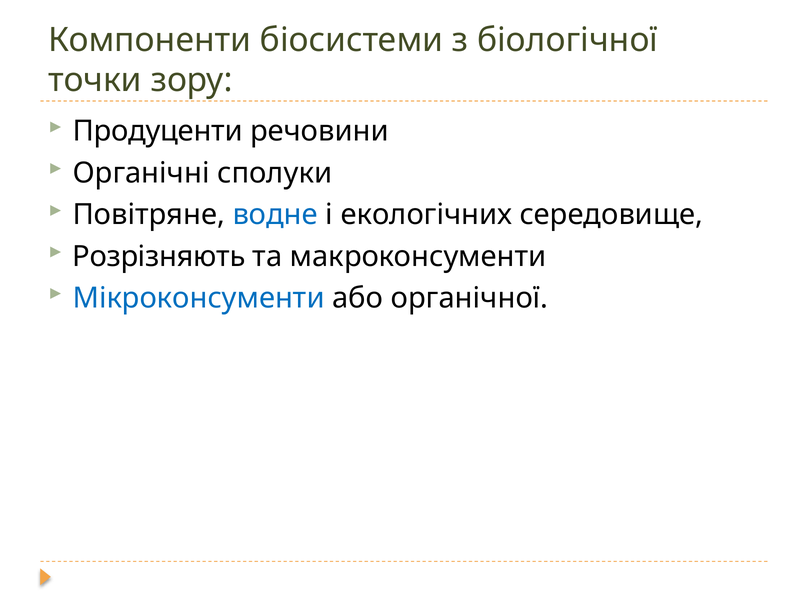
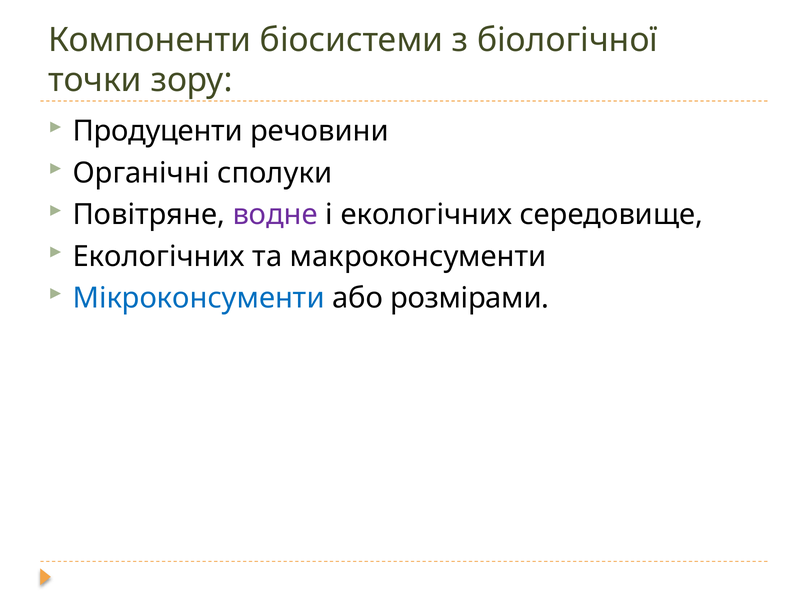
водне colour: blue -> purple
Розрізняють at (159, 256): Розрізняють -> Екологічних
органічної: органічної -> розмірами
